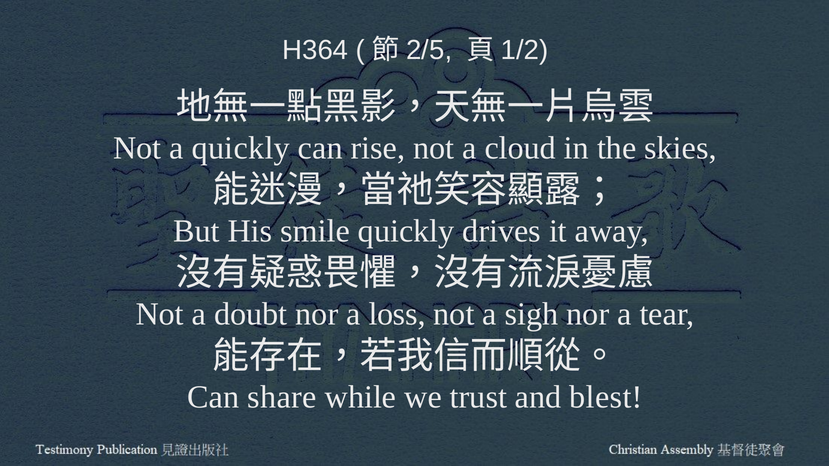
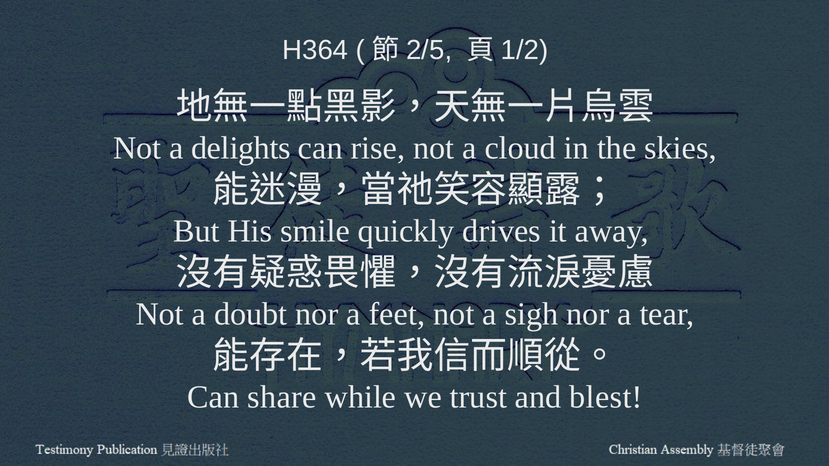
a quickly: quickly -> delights
loss: loss -> feet
